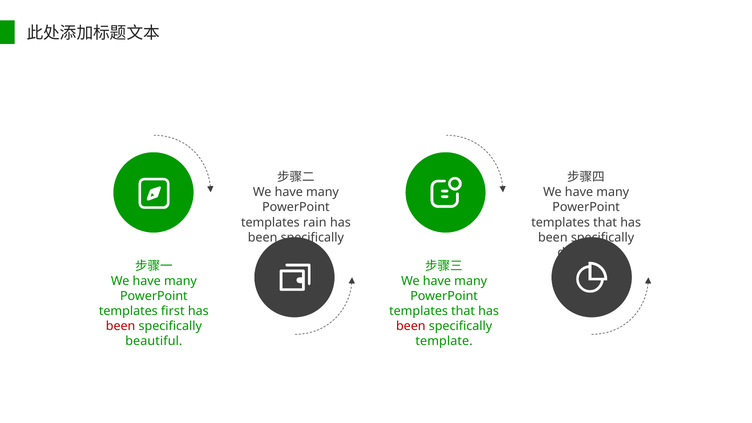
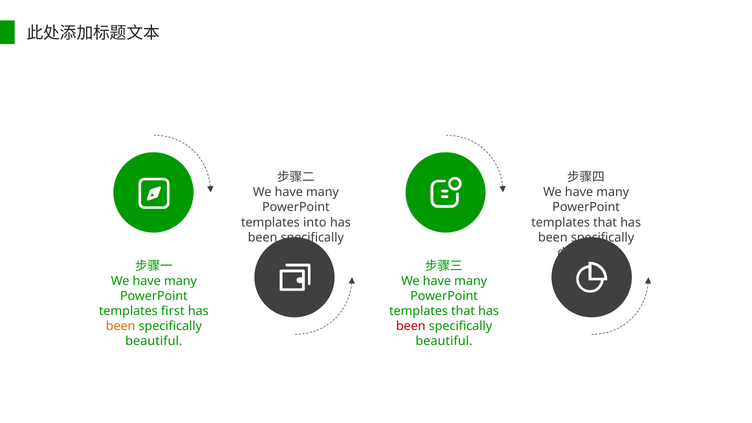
rain: rain -> into
been at (121, 326) colour: red -> orange
template at (444, 341): template -> beautiful
